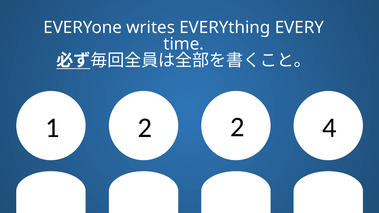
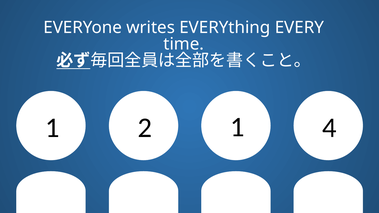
2 2: 2 -> 1
